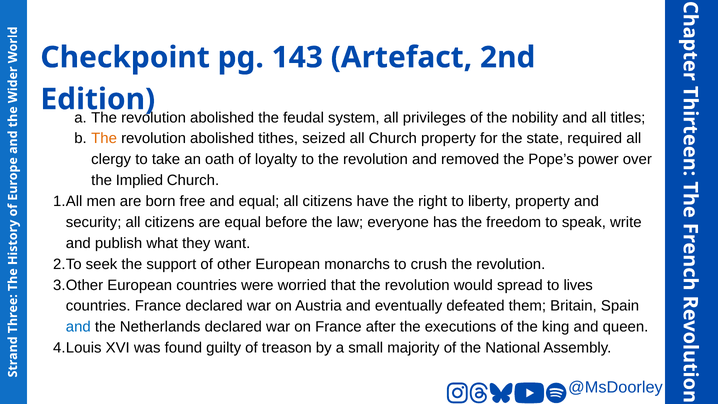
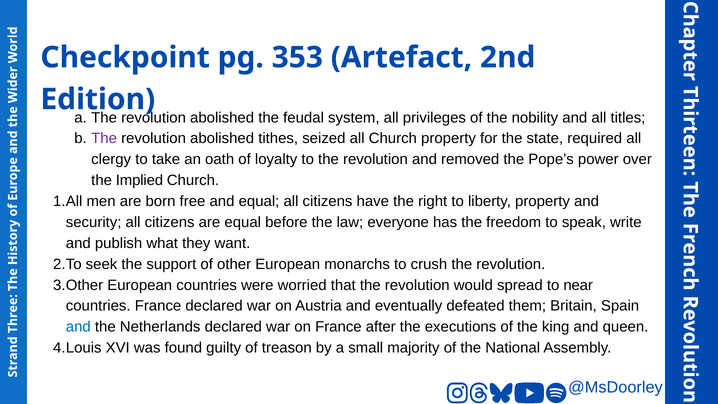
143: 143 -> 353
The at (104, 139) colour: orange -> purple
lives: lives -> near
